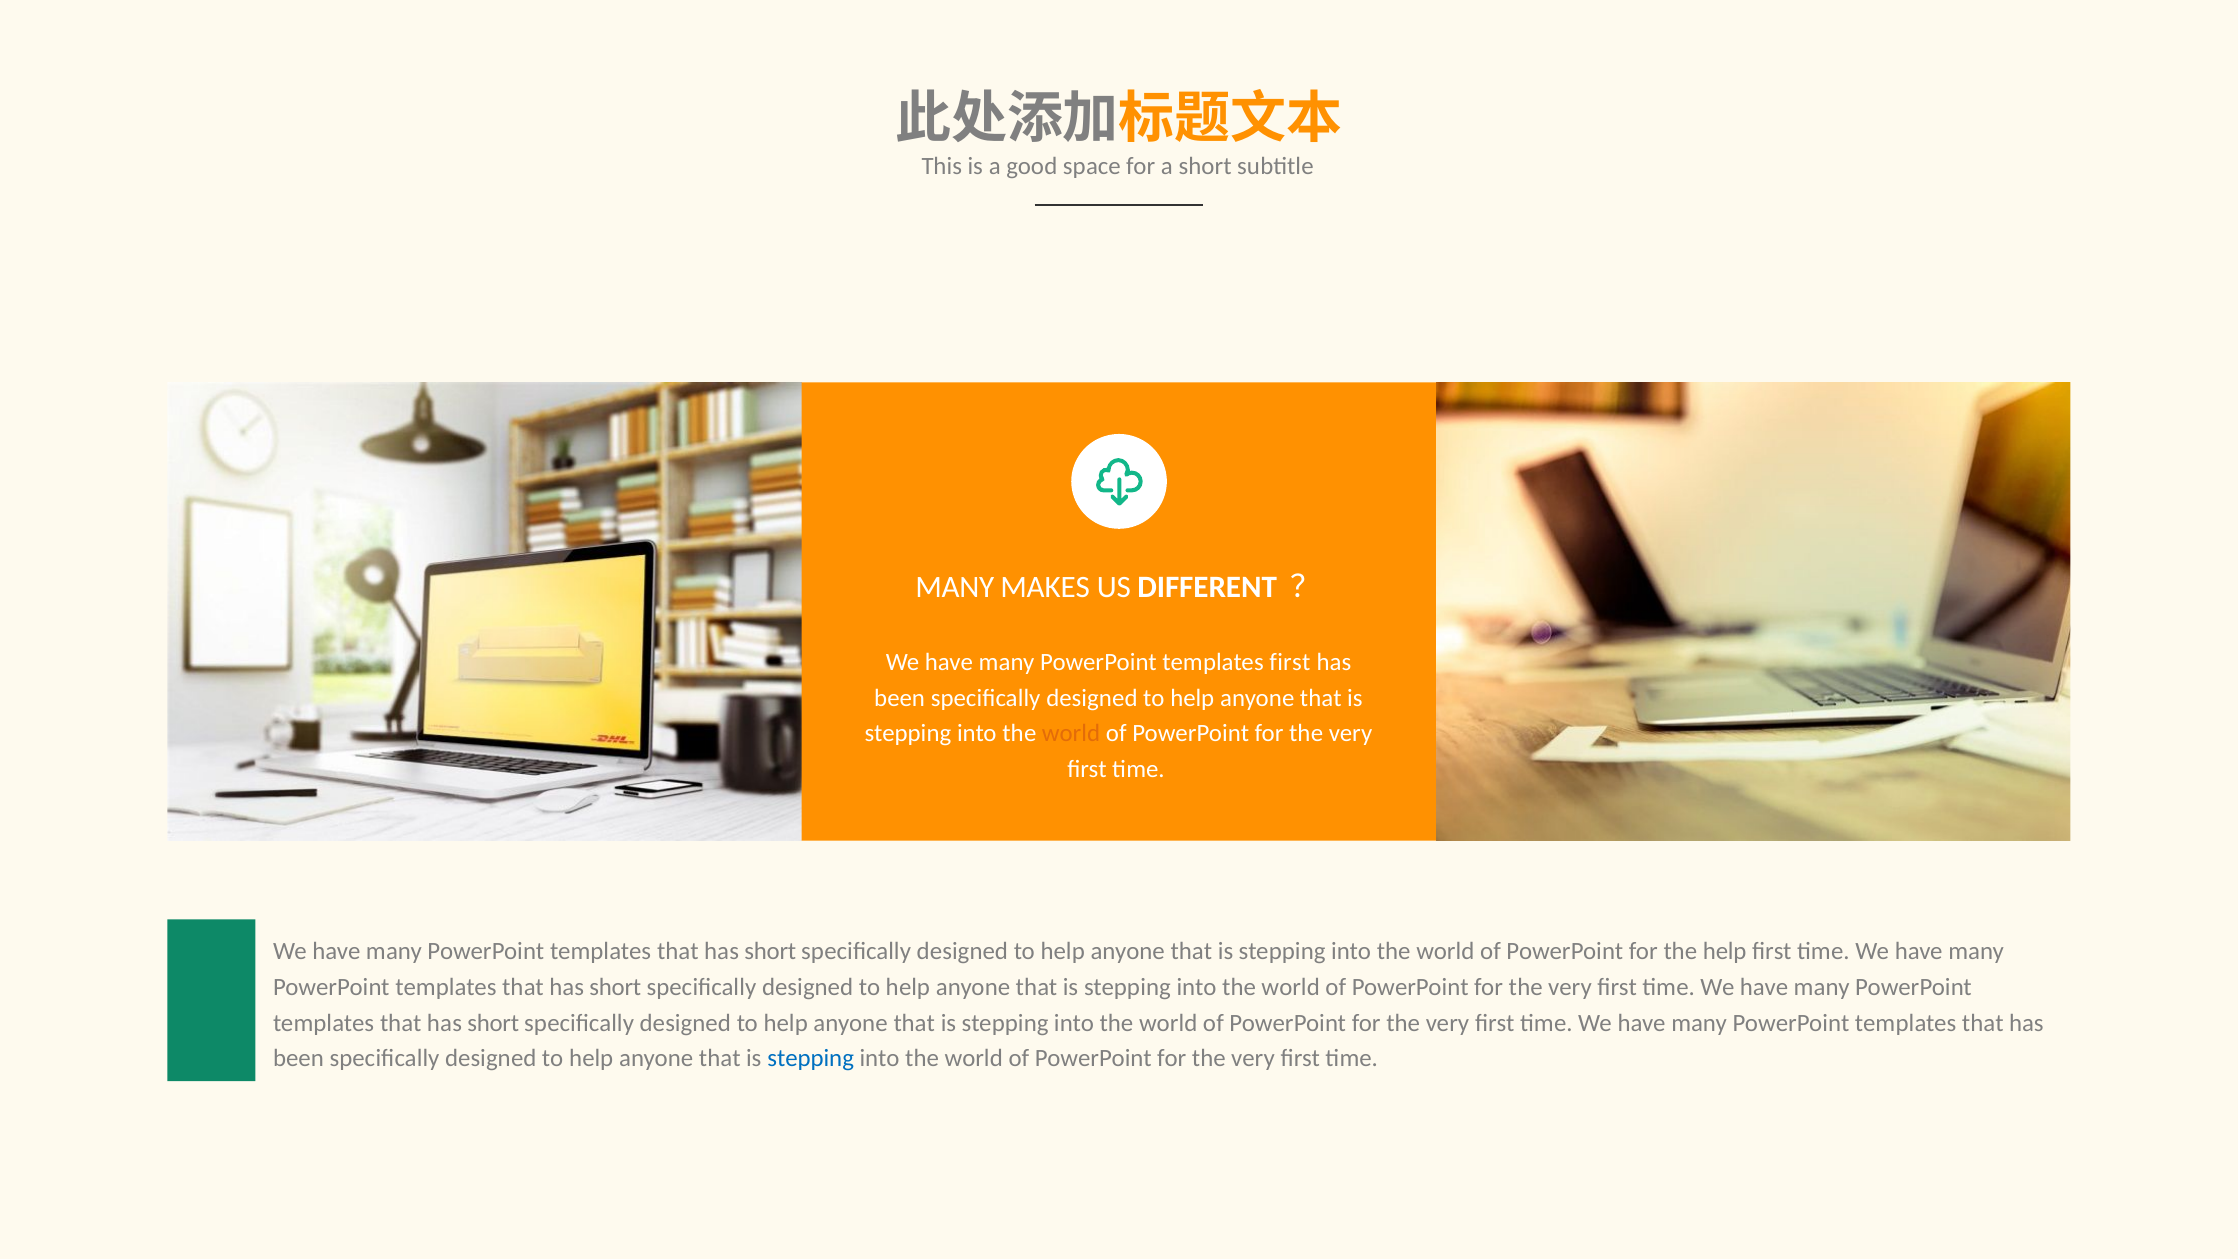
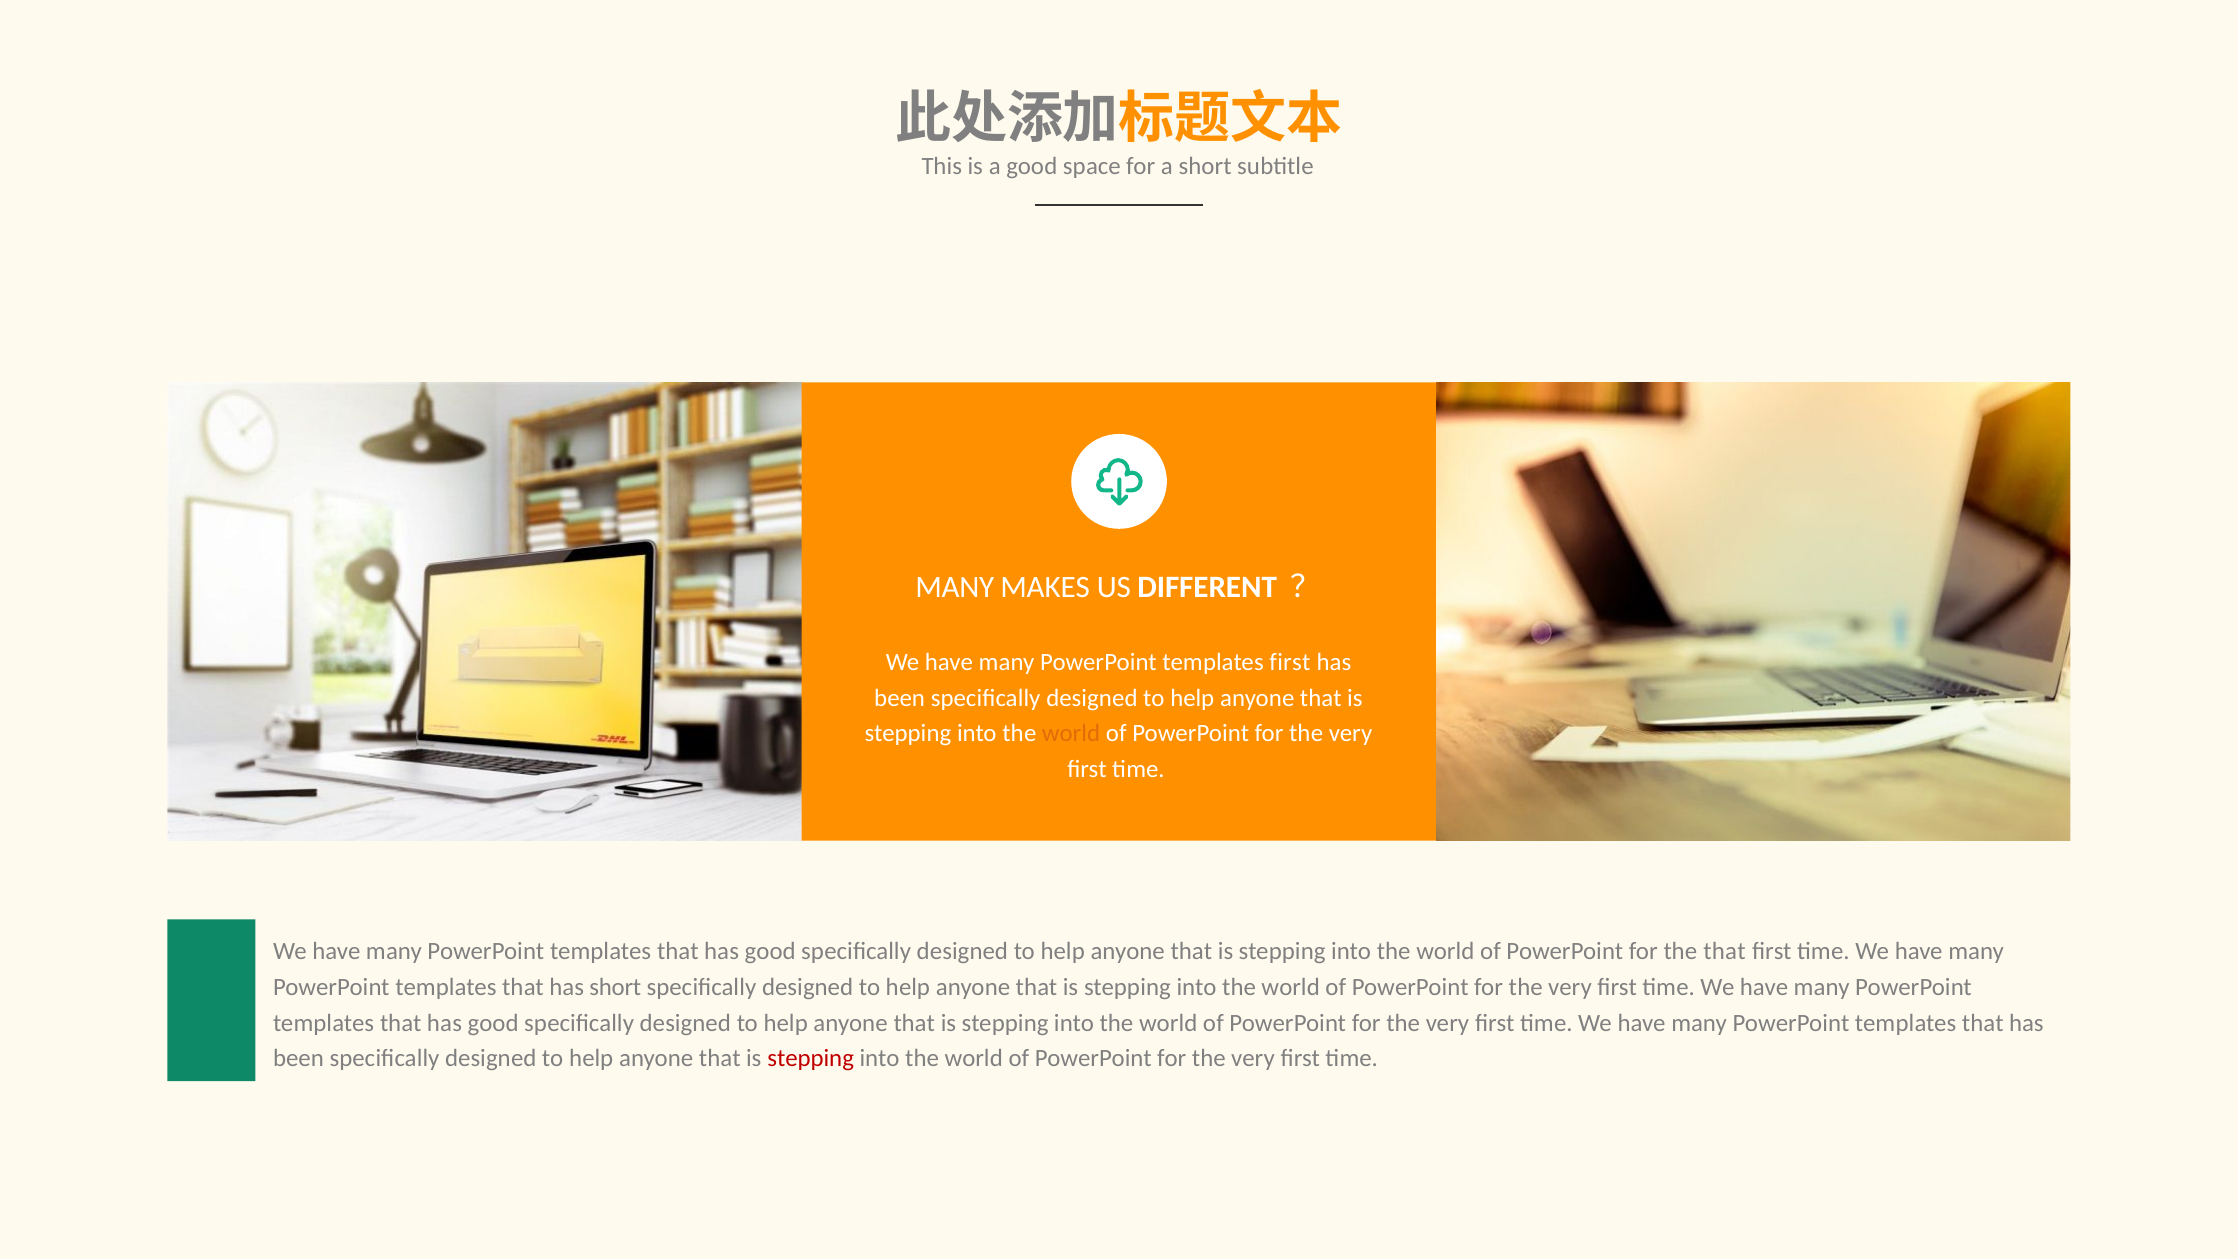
short at (770, 952): short -> good
the help: help -> that
short at (493, 1023): short -> good
stepping at (811, 1059) colour: blue -> red
